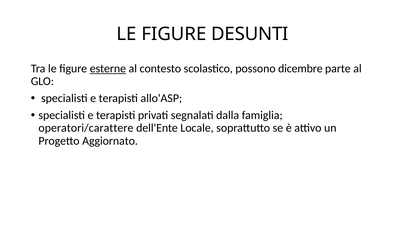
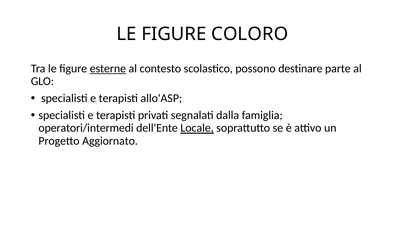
DESUNTI: DESUNTI -> COLORO
dicembre: dicembre -> destinare
operatori/carattere: operatori/carattere -> operatori/intermedi
Locale underline: none -> present
